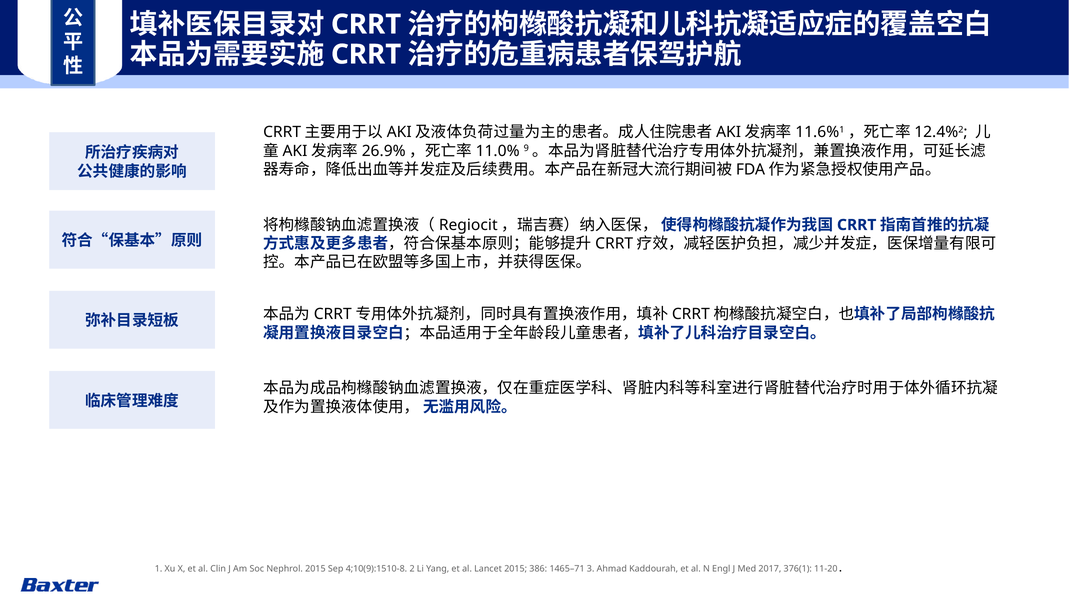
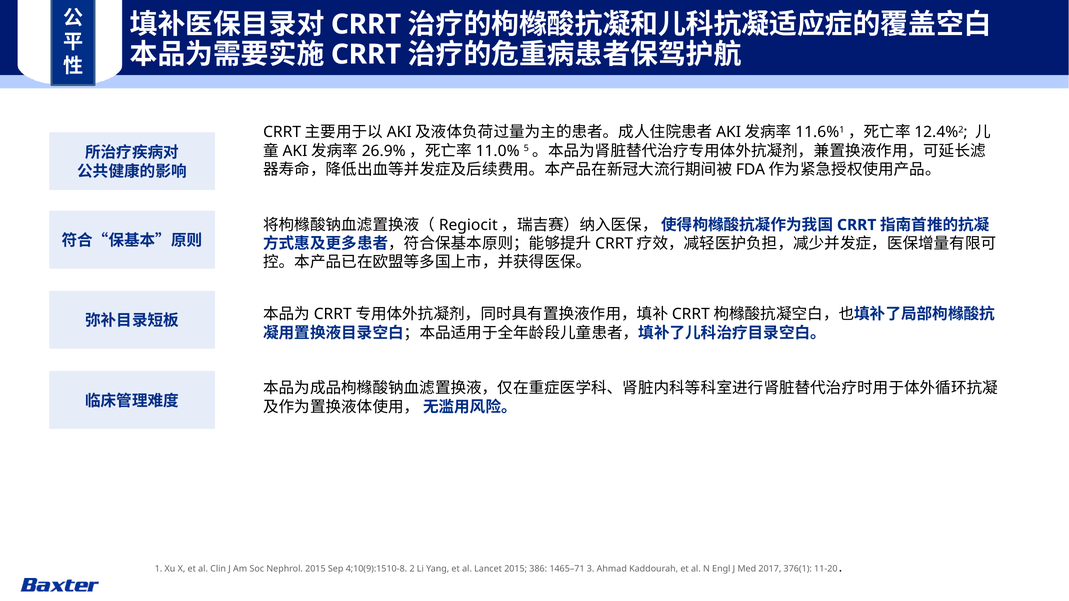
9: 9 -> 5
